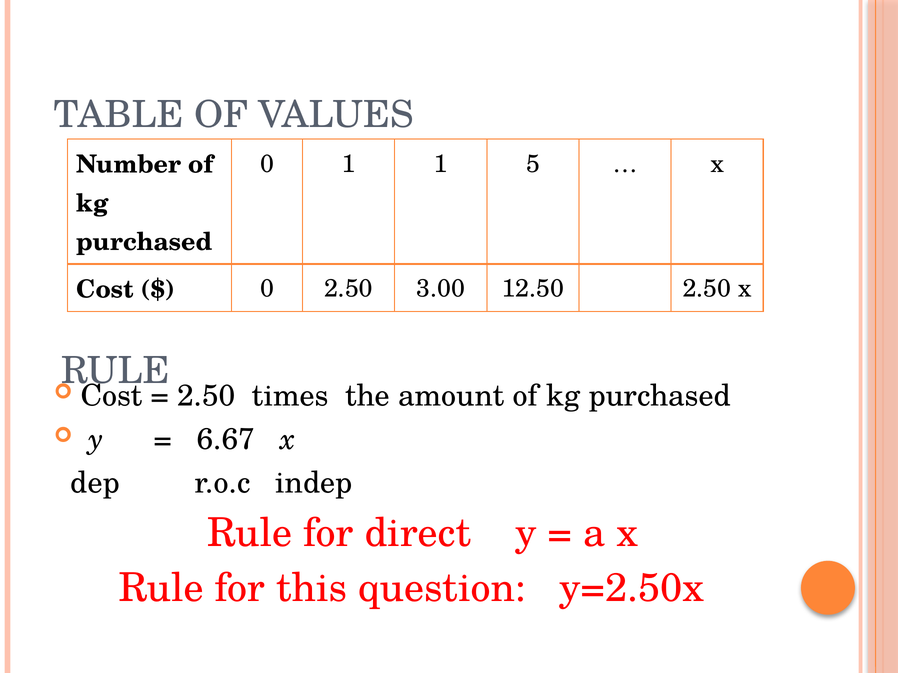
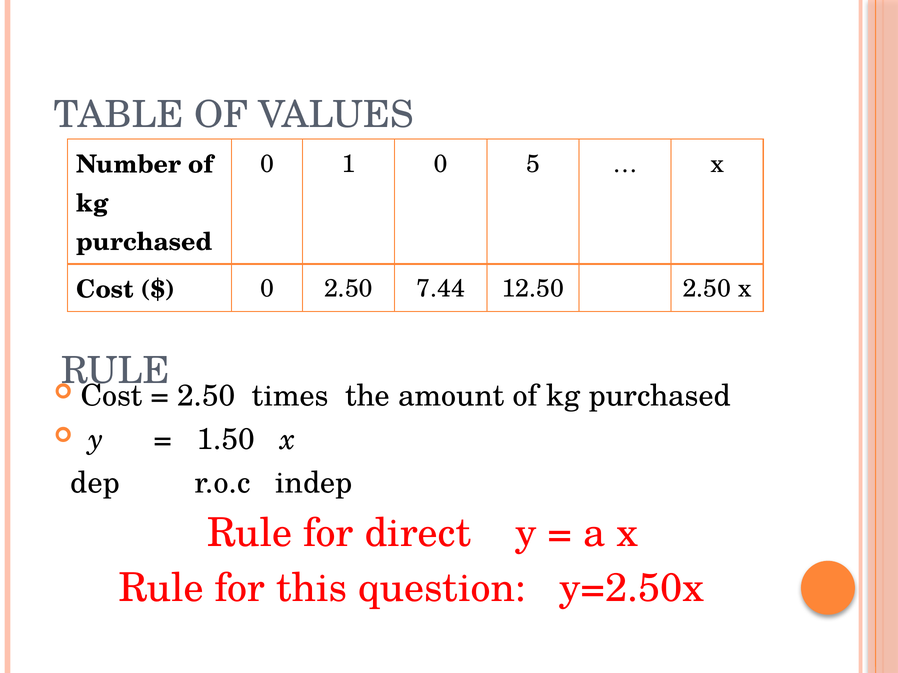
1 1: 1 -> 0
3.00: 3.00 -> 7.44
6.67: 6.67 -> 1.50
